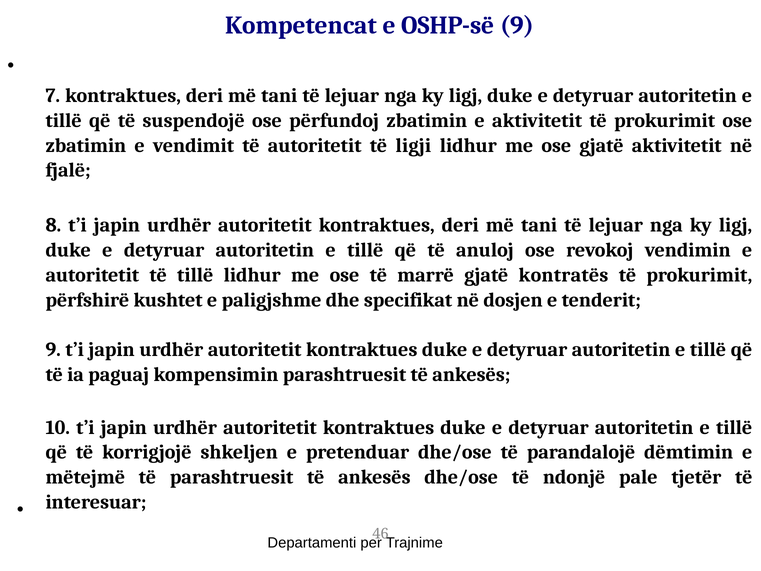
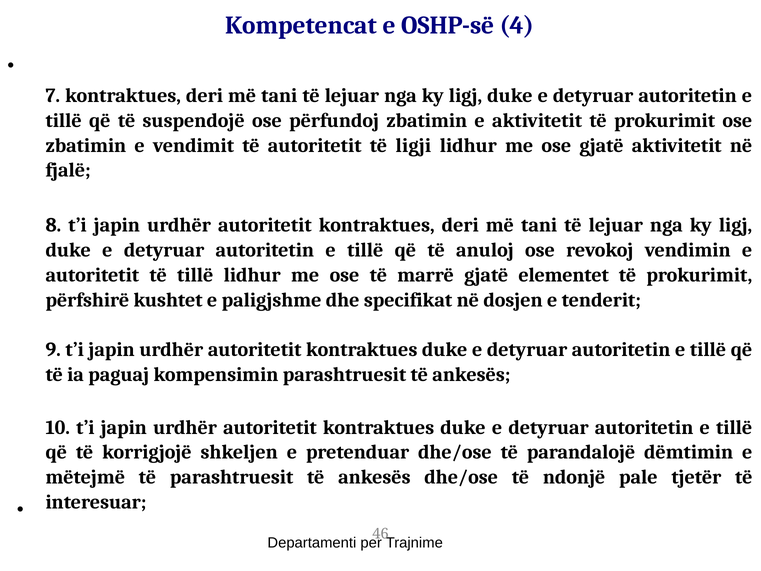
OSHP-së 9: 9 -> 4
kontratës: kontratës -> elementet
